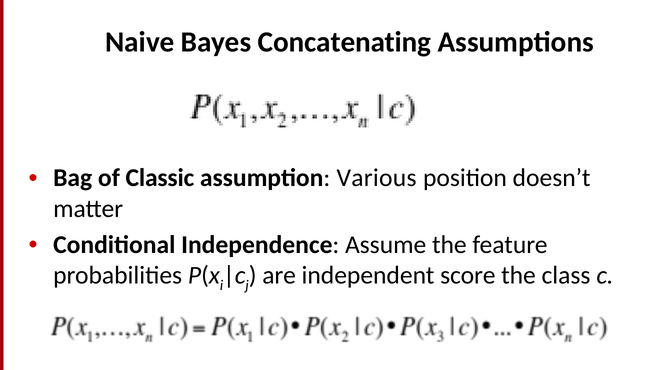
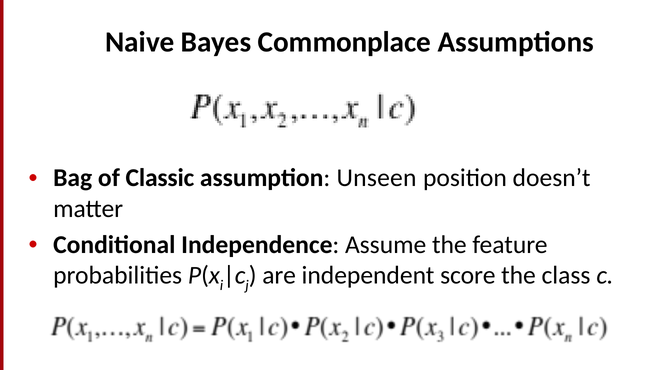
Concatenating: Concatenating -> Commonplace
Various: Various -> Unseen
